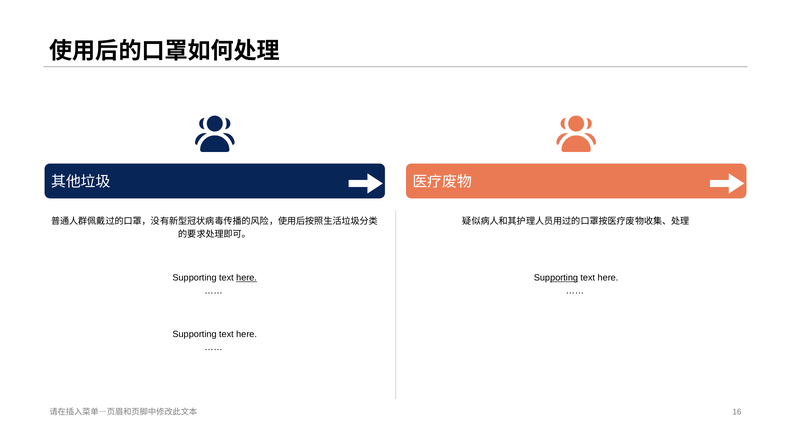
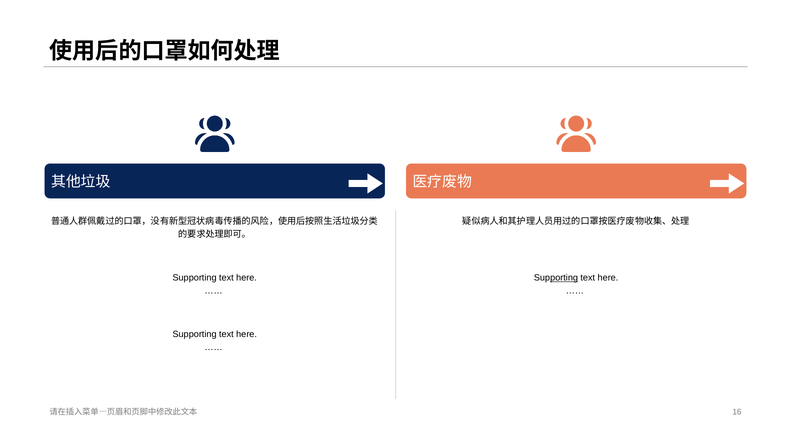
here at (247, 278) underline: present -> none
